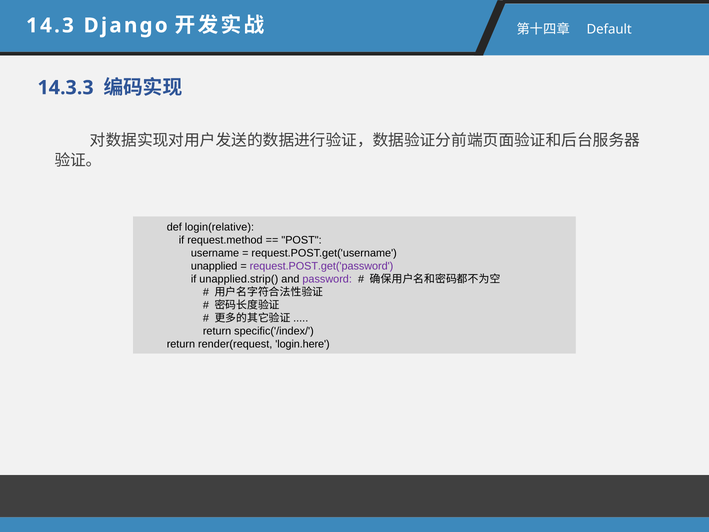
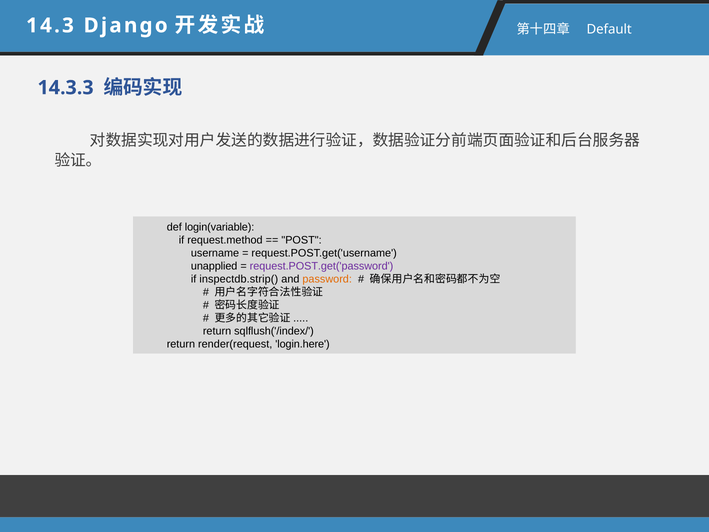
login(relative: login(relative -> login(variable
unapplied.strip(: unapplied.strip( -> inspectdb.strip(
password colour: purple -> orange
specific('/index/: specific('/index/ -> sqlflush('/index/
